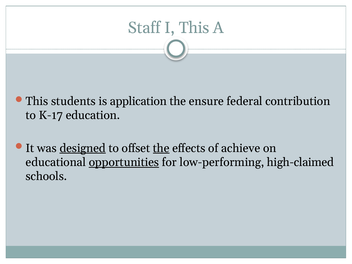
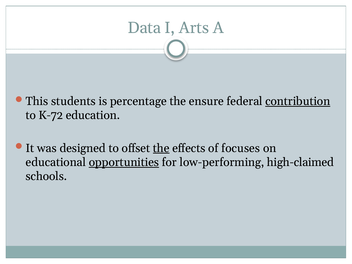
Staff: Staff -> Data
I This: This -> Arts
application: application -> percentage
contribution underline: none -> present
K-17: K-17 -> K-72
designed underline: present -> none
achieve: achieve -> focuses
